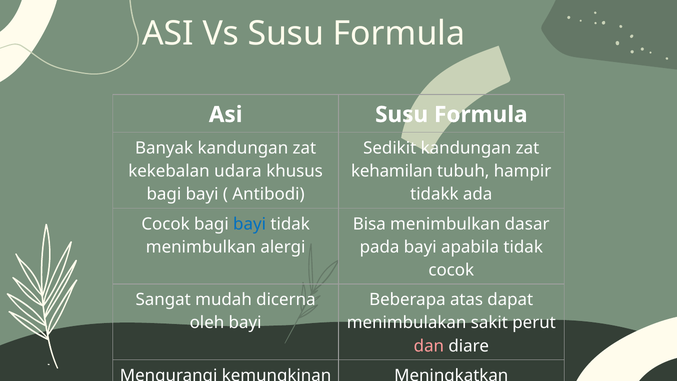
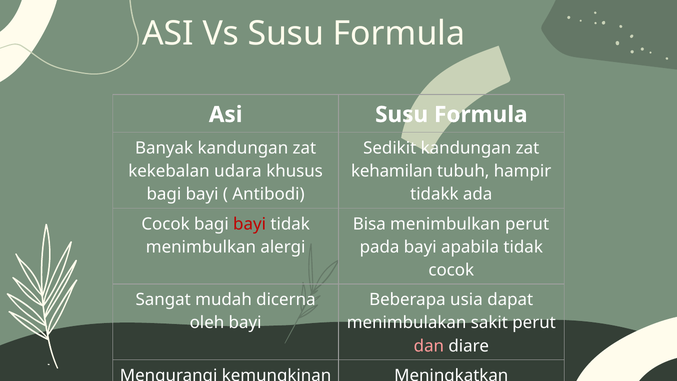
bayi at (250, 224) colour: blue -> red
menimbulkan dasar: dasar -> perut
atas: atas -> usia
